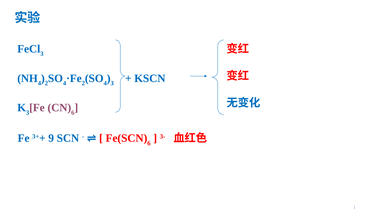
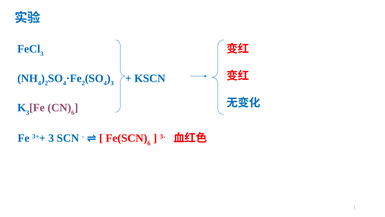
3++ 9: 9 -> 3
